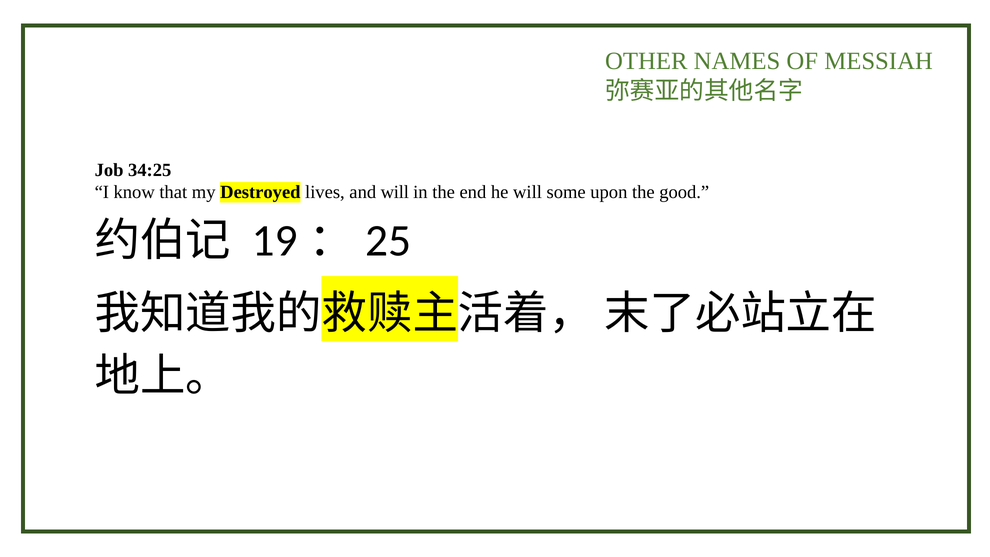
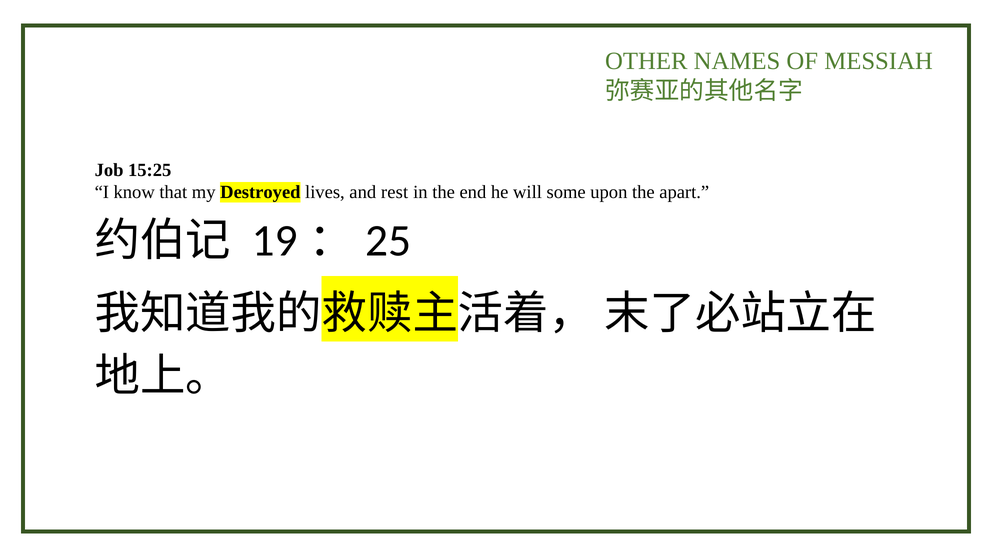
34:25: 34:25 -> 15:25
and will: will -> rest
good: good -> apart
